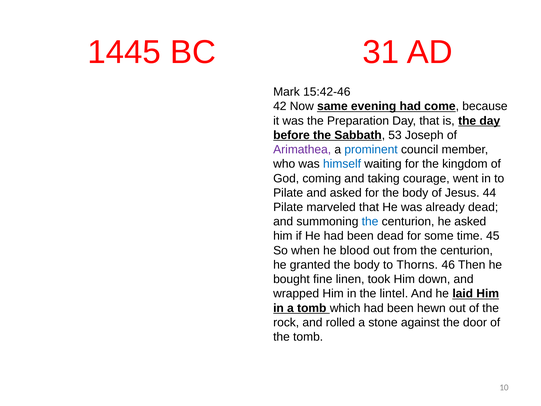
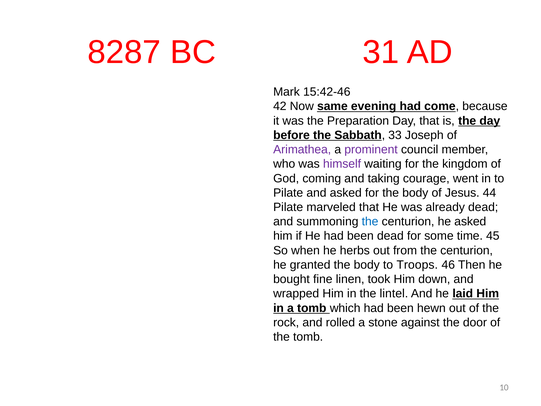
1445: 1445 -> 8287
53: 53 -> 33
prominent colour: blue -> purple
himself colour: blue -> purple
blood: blood -> herbs
Thorns: Thorns -> Troops
